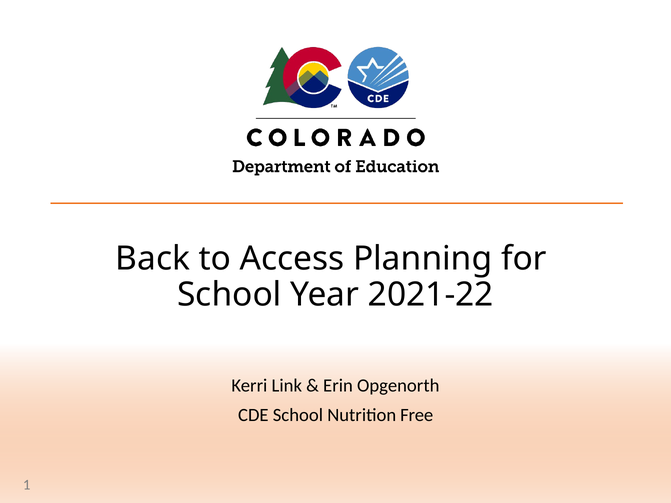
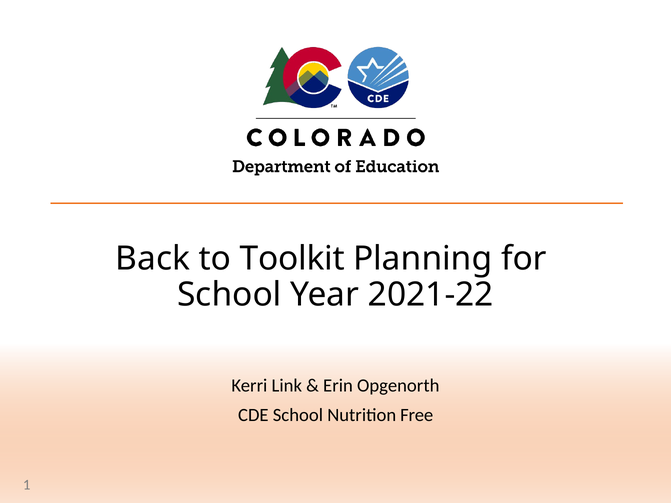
Access: Access -> Toolkit
